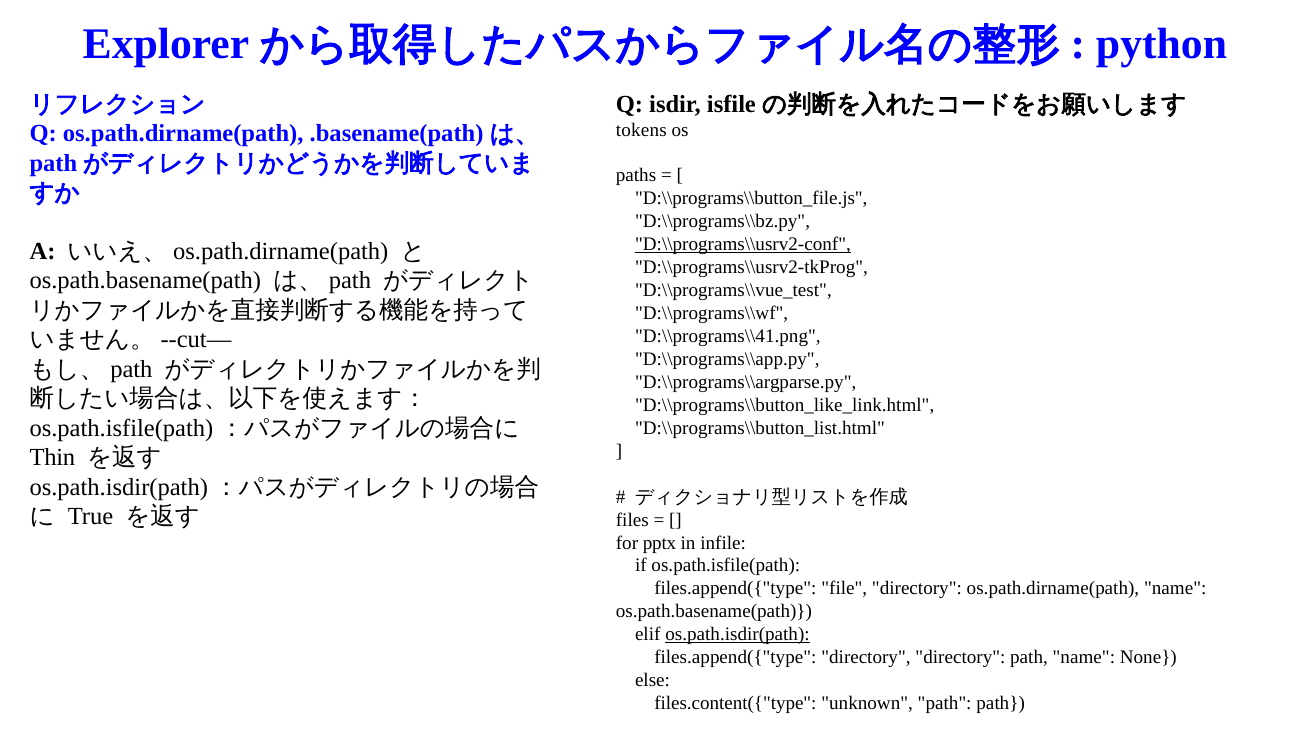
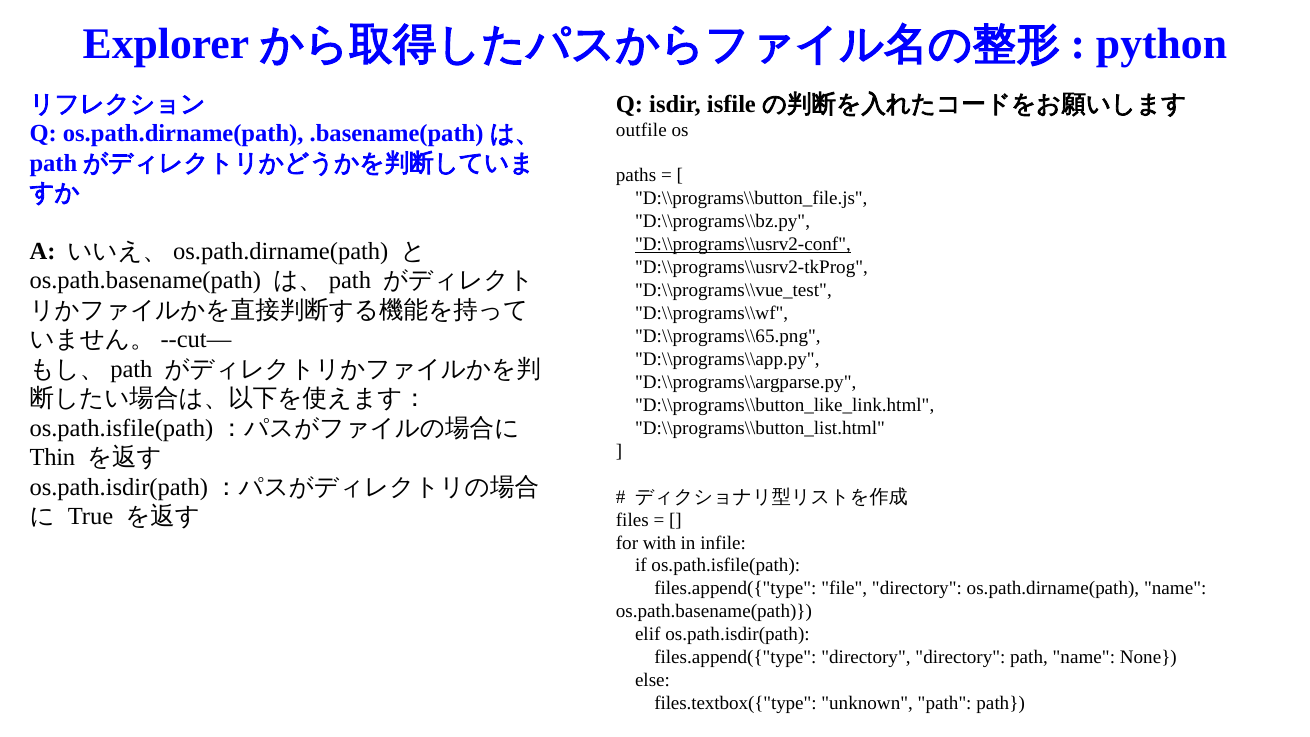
tokens: tokens -> outfile
D:\\programs\\41.png: D:\\programs\\41.png -> D:\\programs\\65.png
pptx: pptx -> with
os.path.isdir(path at (738, 634) underline: present -> none
files.content({"type: files.content({"type -> files.textbox({"type
